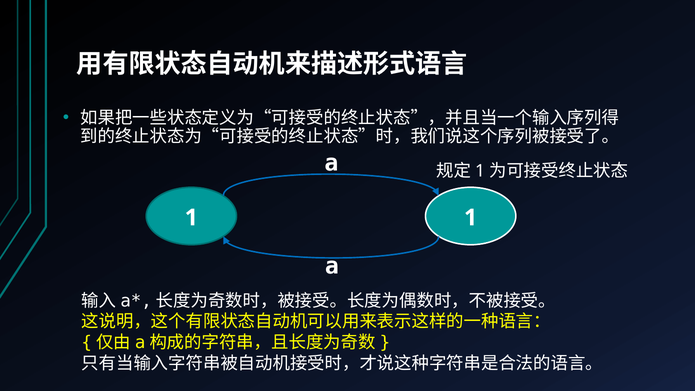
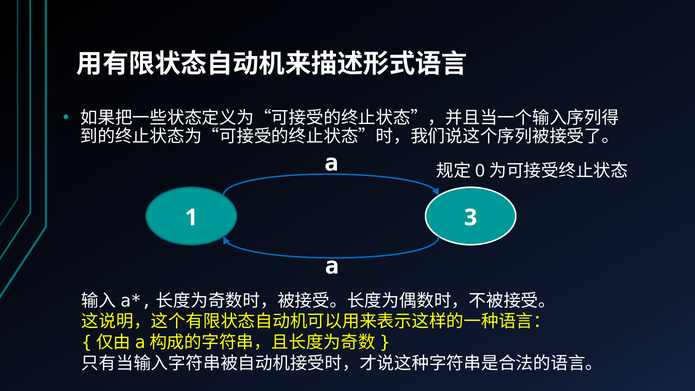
1 at (480, 171): 1 -> 0
1 1: 1 -> 3
